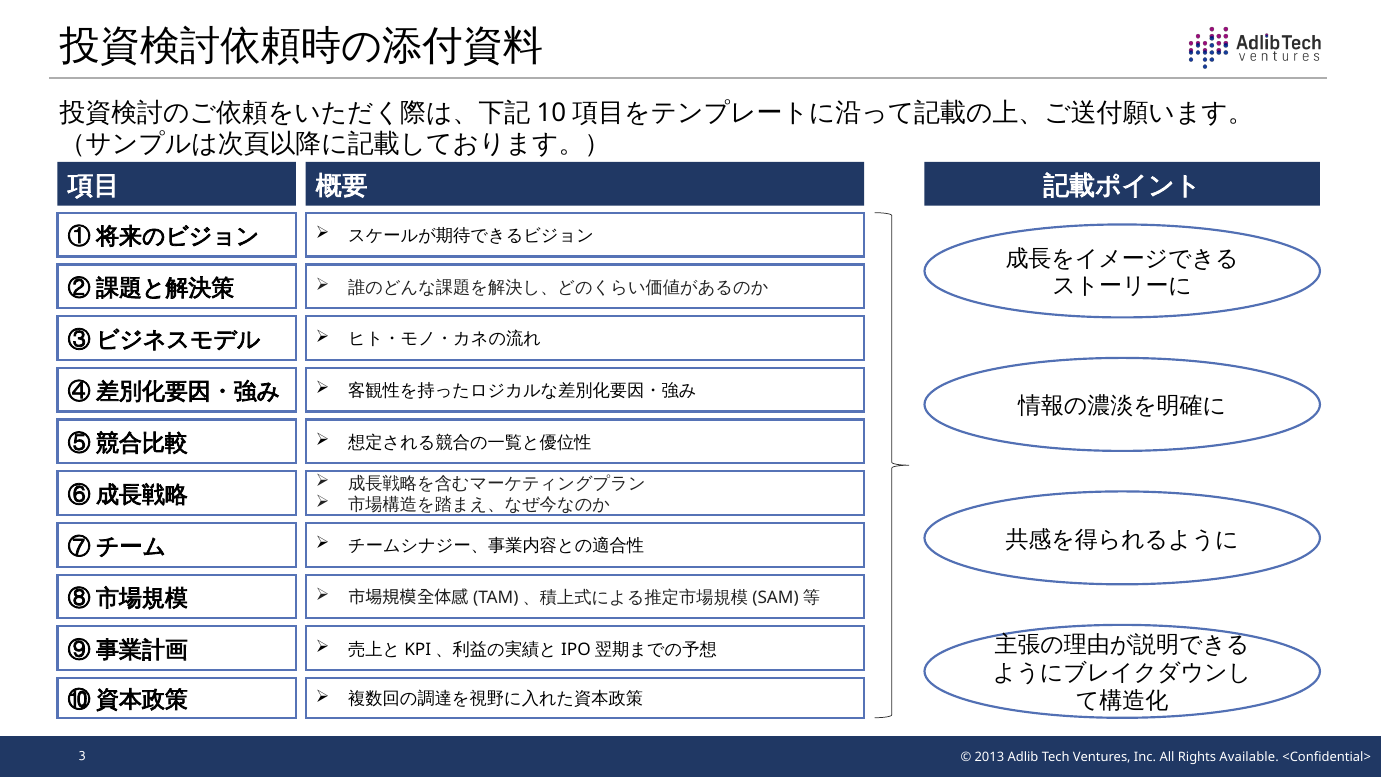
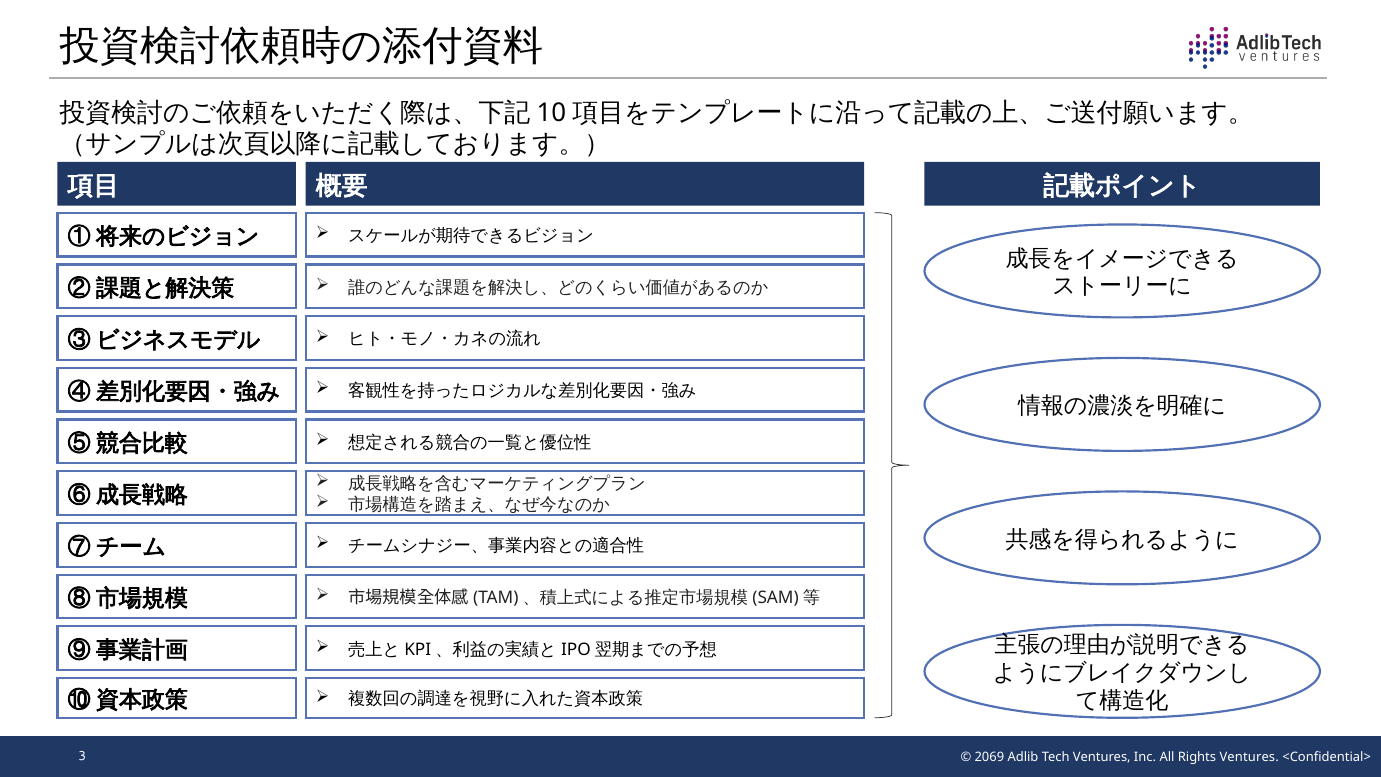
2013: 2013 -> 2069
Rights Available: Available -> Ventures
